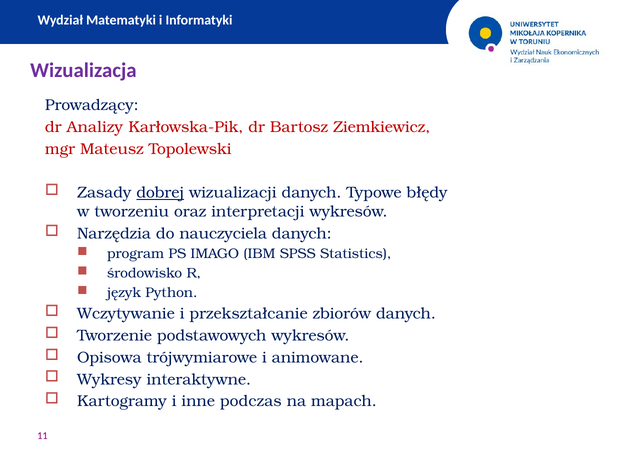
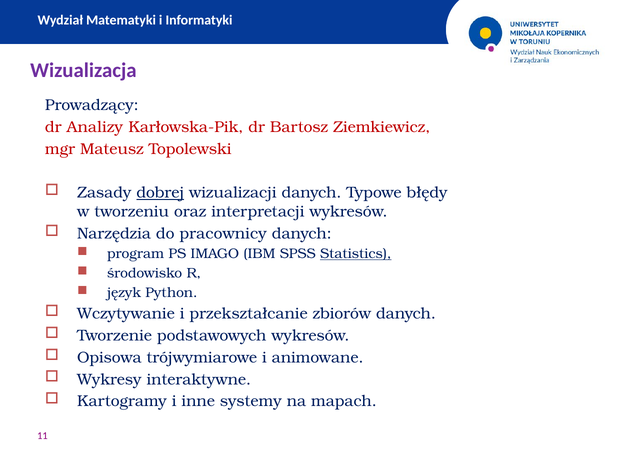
nauczyciela: nauczyciela -> pracownicy
Statistics underline: none -> present
podczas: podczas -> systemy
